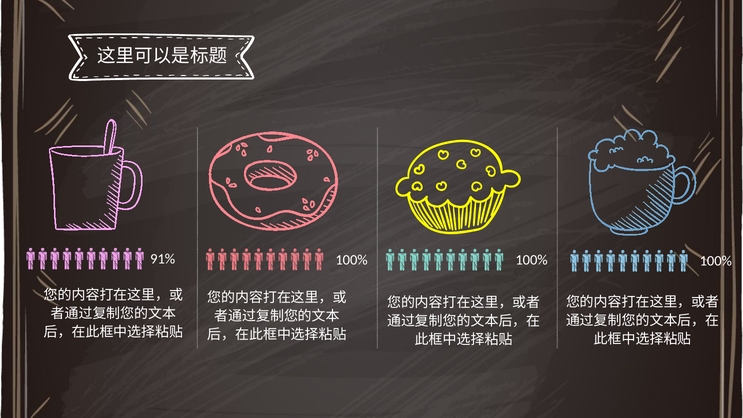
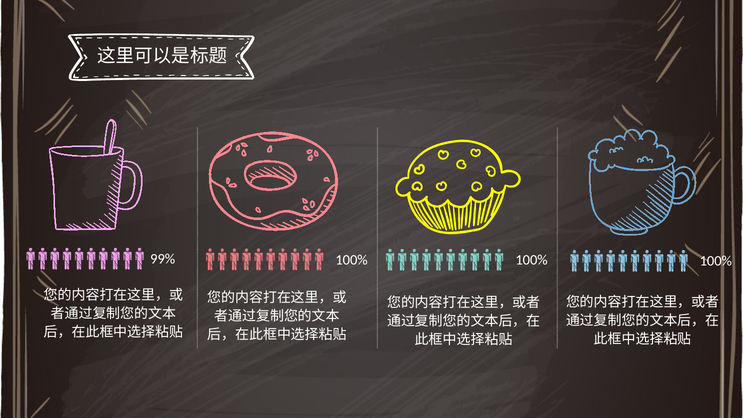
91%: 91% -> 99%
